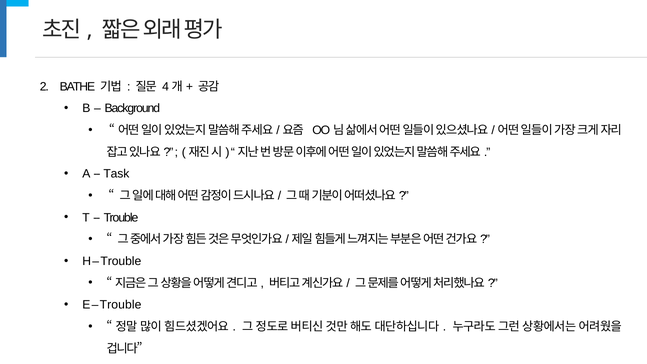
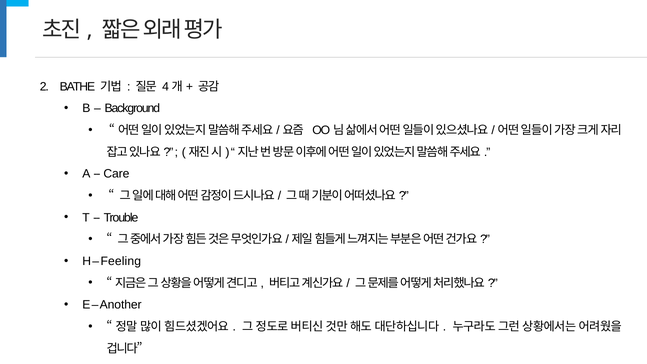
Task: Task -> Care
Trouble at (121, 261): Trouble -> Feeling
Trouble at (121, 305): Trouble -> Another
